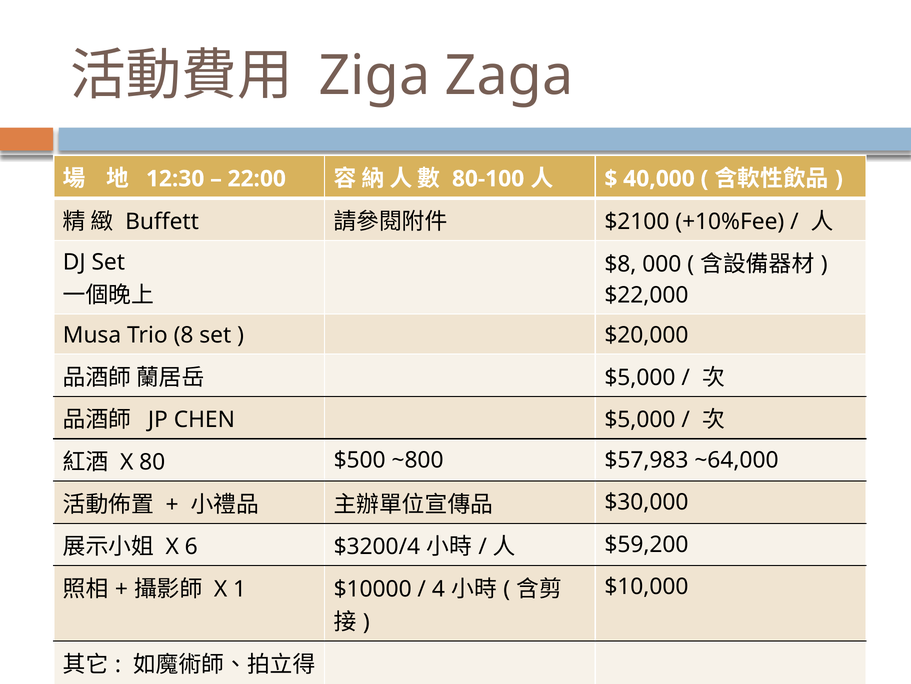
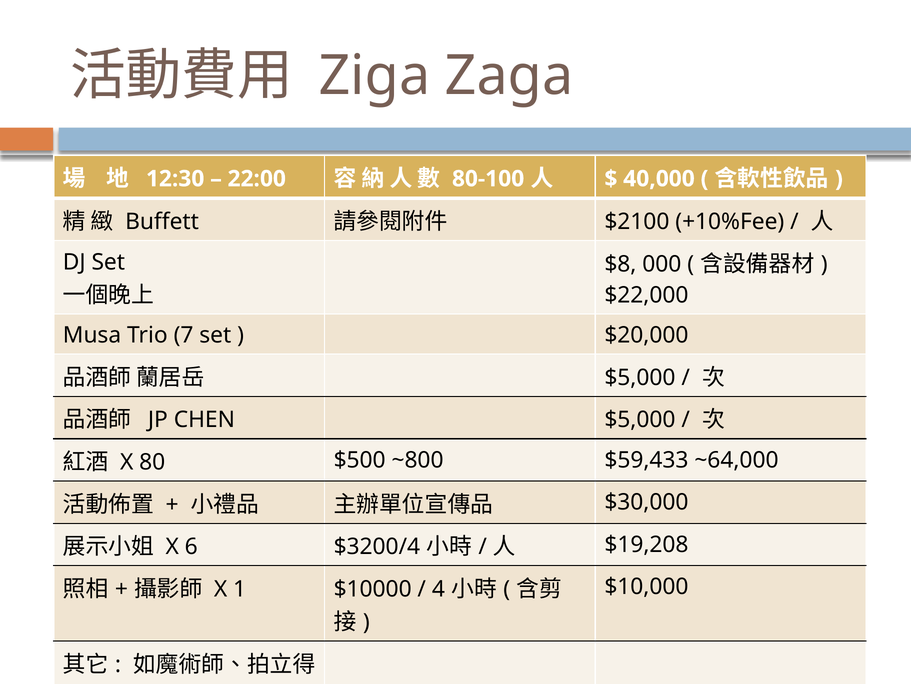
8: 8 -> 7
$57,983: $57,983 -> $59,433
$59,200: $59,200 -> $19,208
